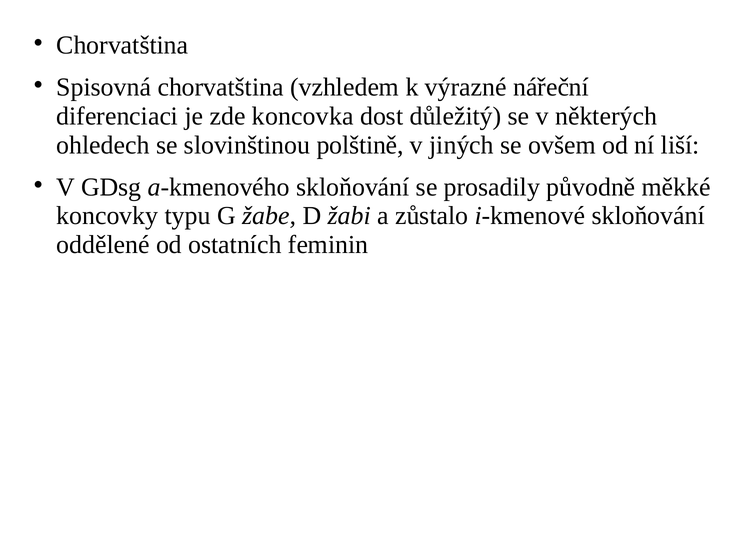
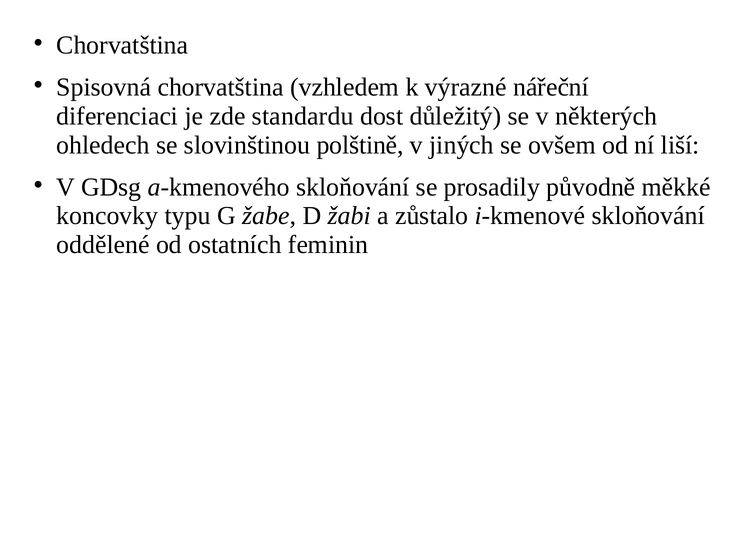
koncovka: koncovka -> standardu
